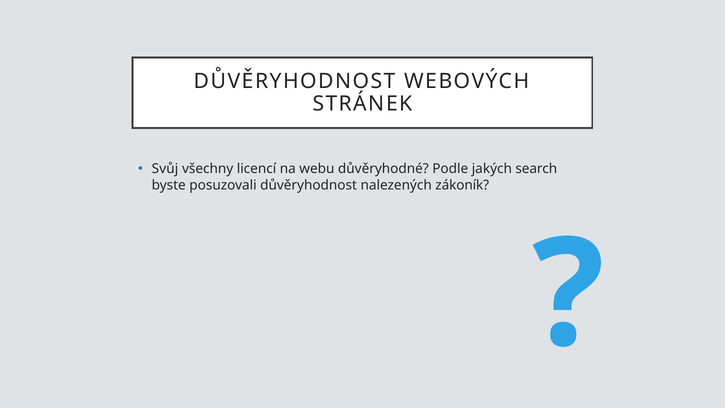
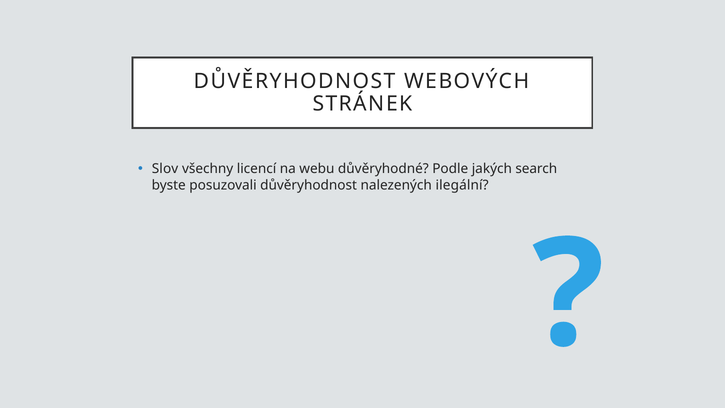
Svůj: Svůj -> Slov
zákoník: zákoník -> ilegální
